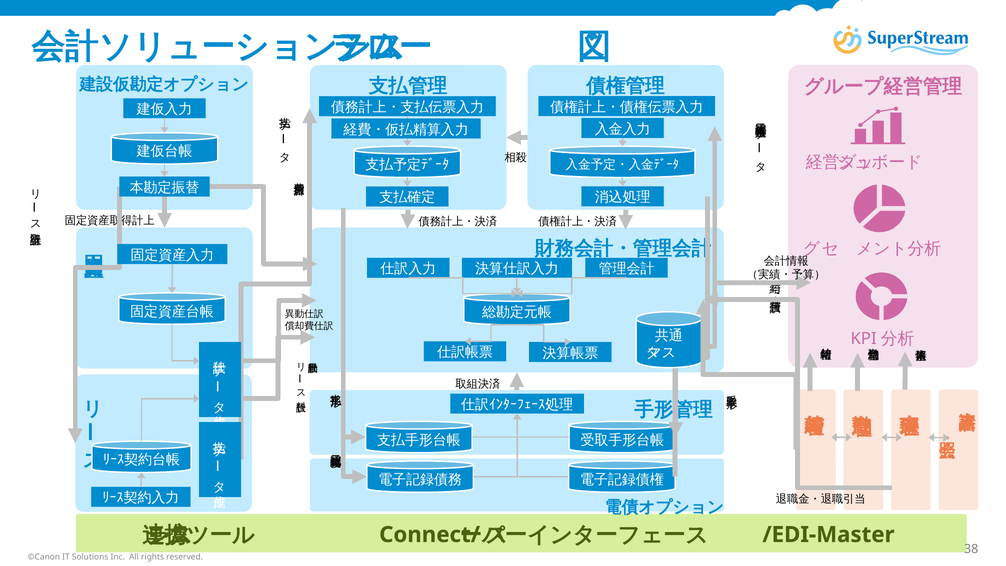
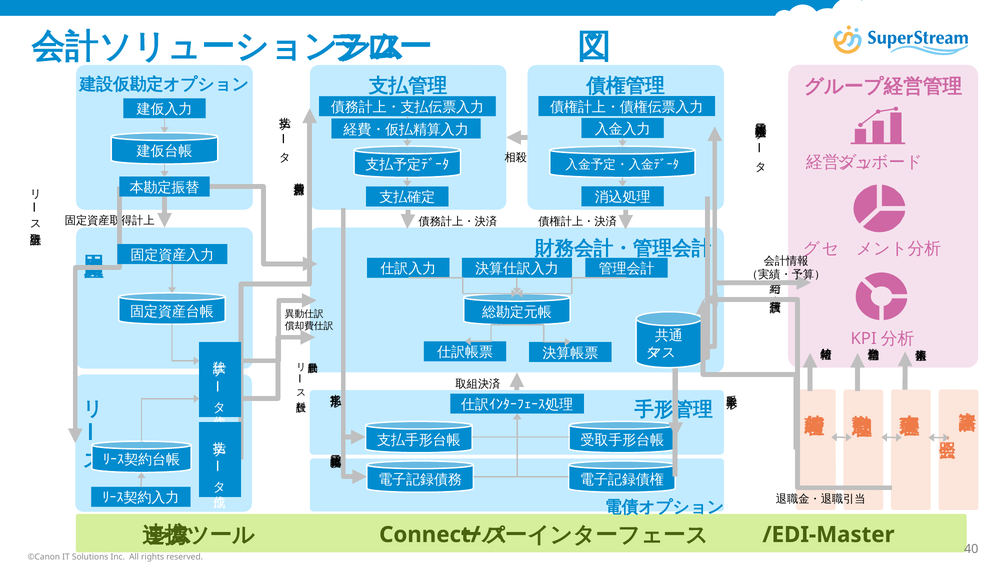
38: 38 -> 40
